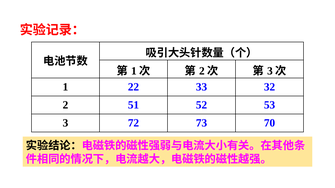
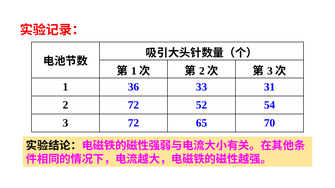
22: 22 -> 36
32: 32 -> 31
2 51: 51 -> 72
53: 53 -> 54
73: 73 -> 65
